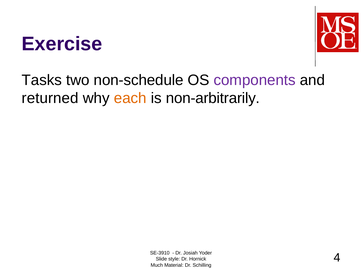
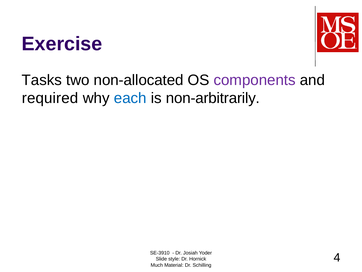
non-schedule: non-schedule -> non-allocated
returned: returned -> required
each colour: orange -> blue
